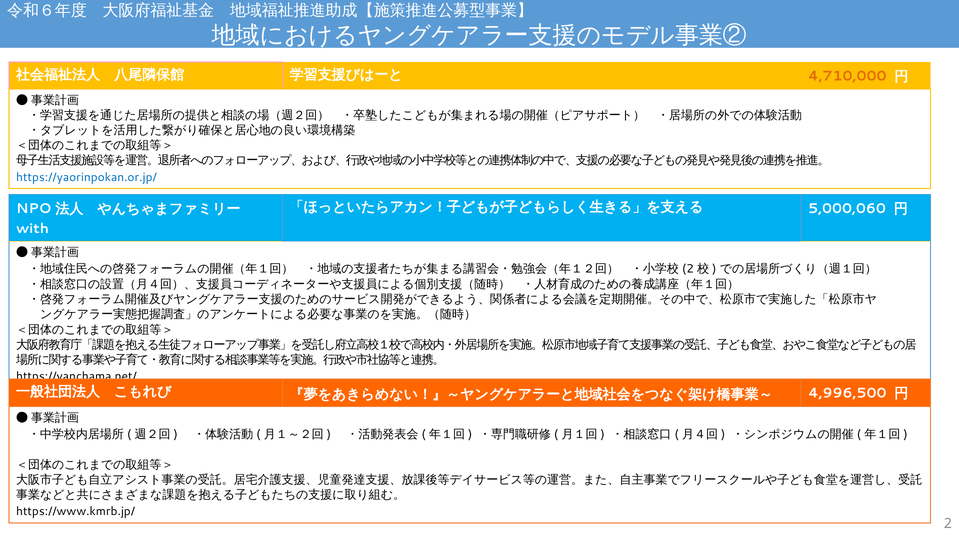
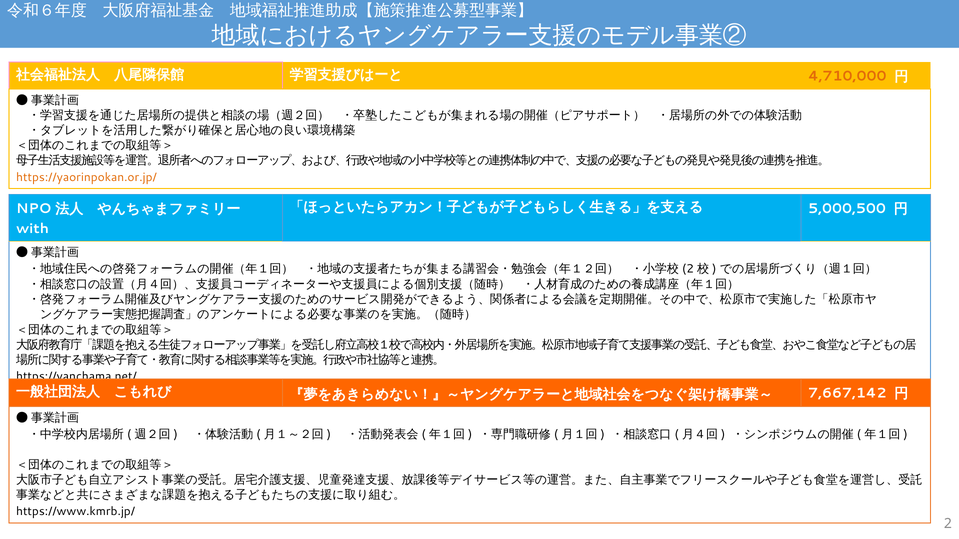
https://yaorinpokan.or.jp/ colour: blue -> orange
5,000,060: 5,000,060 -> 5,000,500
4,996,500: 4,996,500 -> 7,667,142
